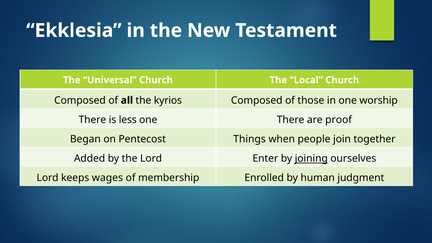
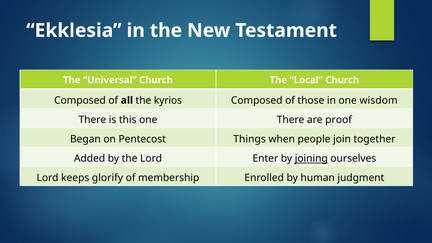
worship: worship -> wisdom
less: less -> this
wages: wages -> glorify
